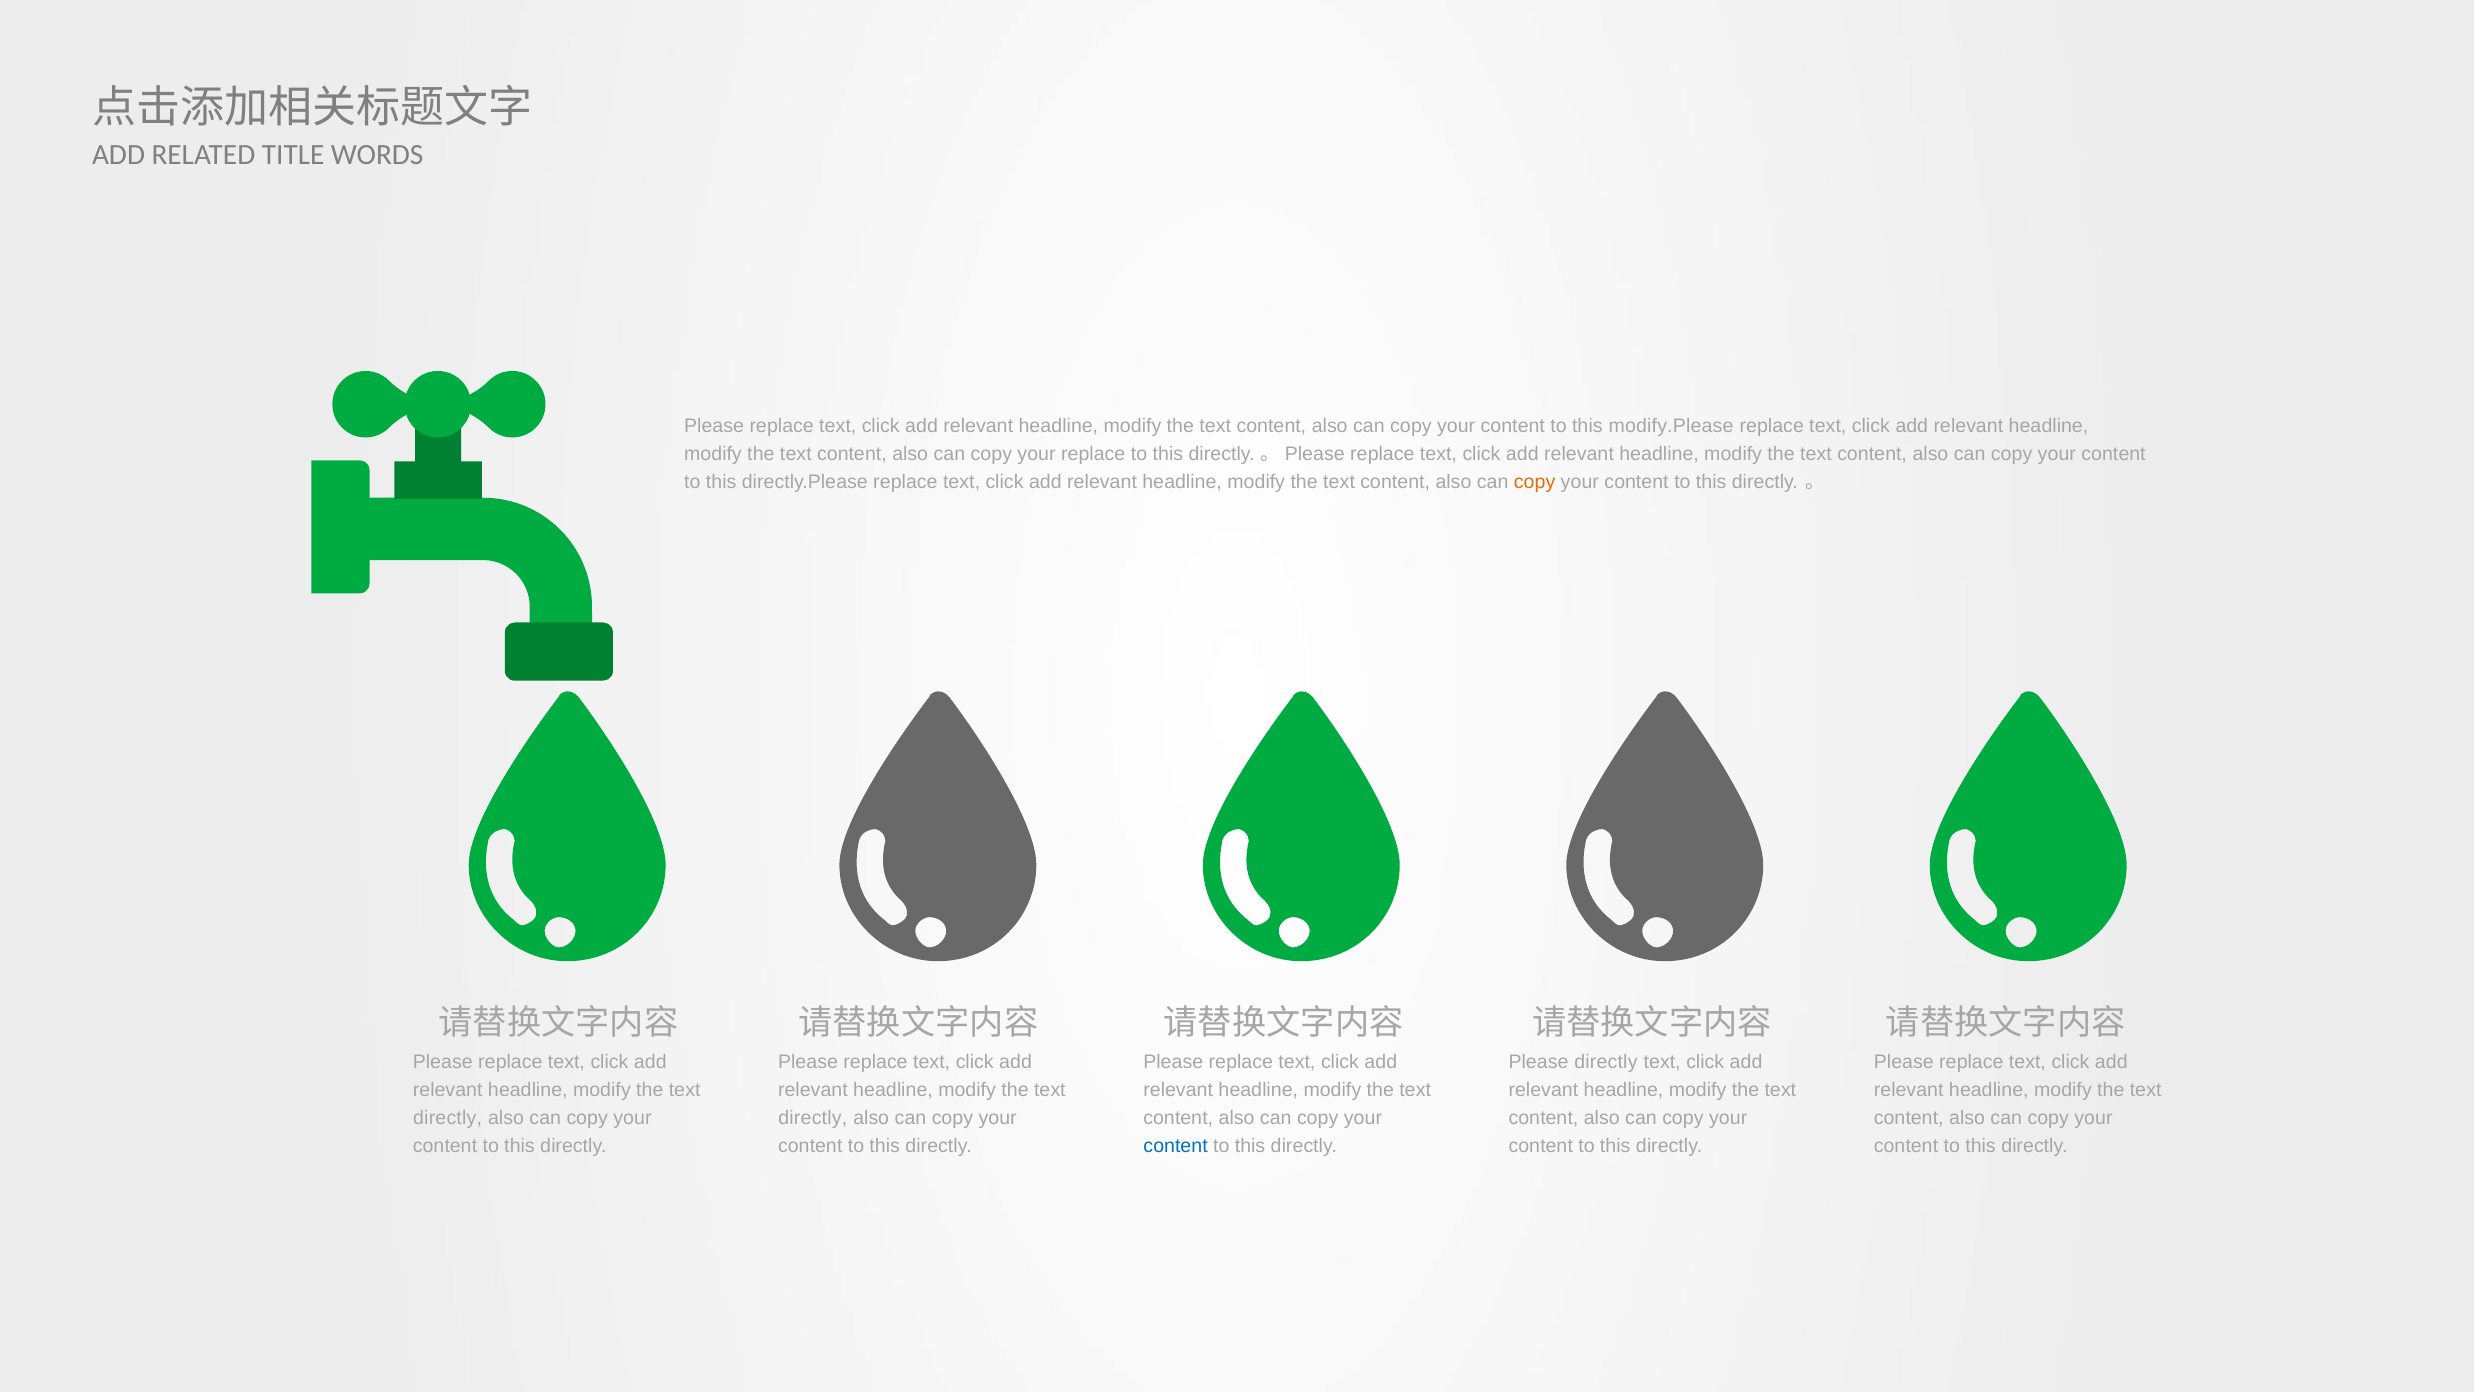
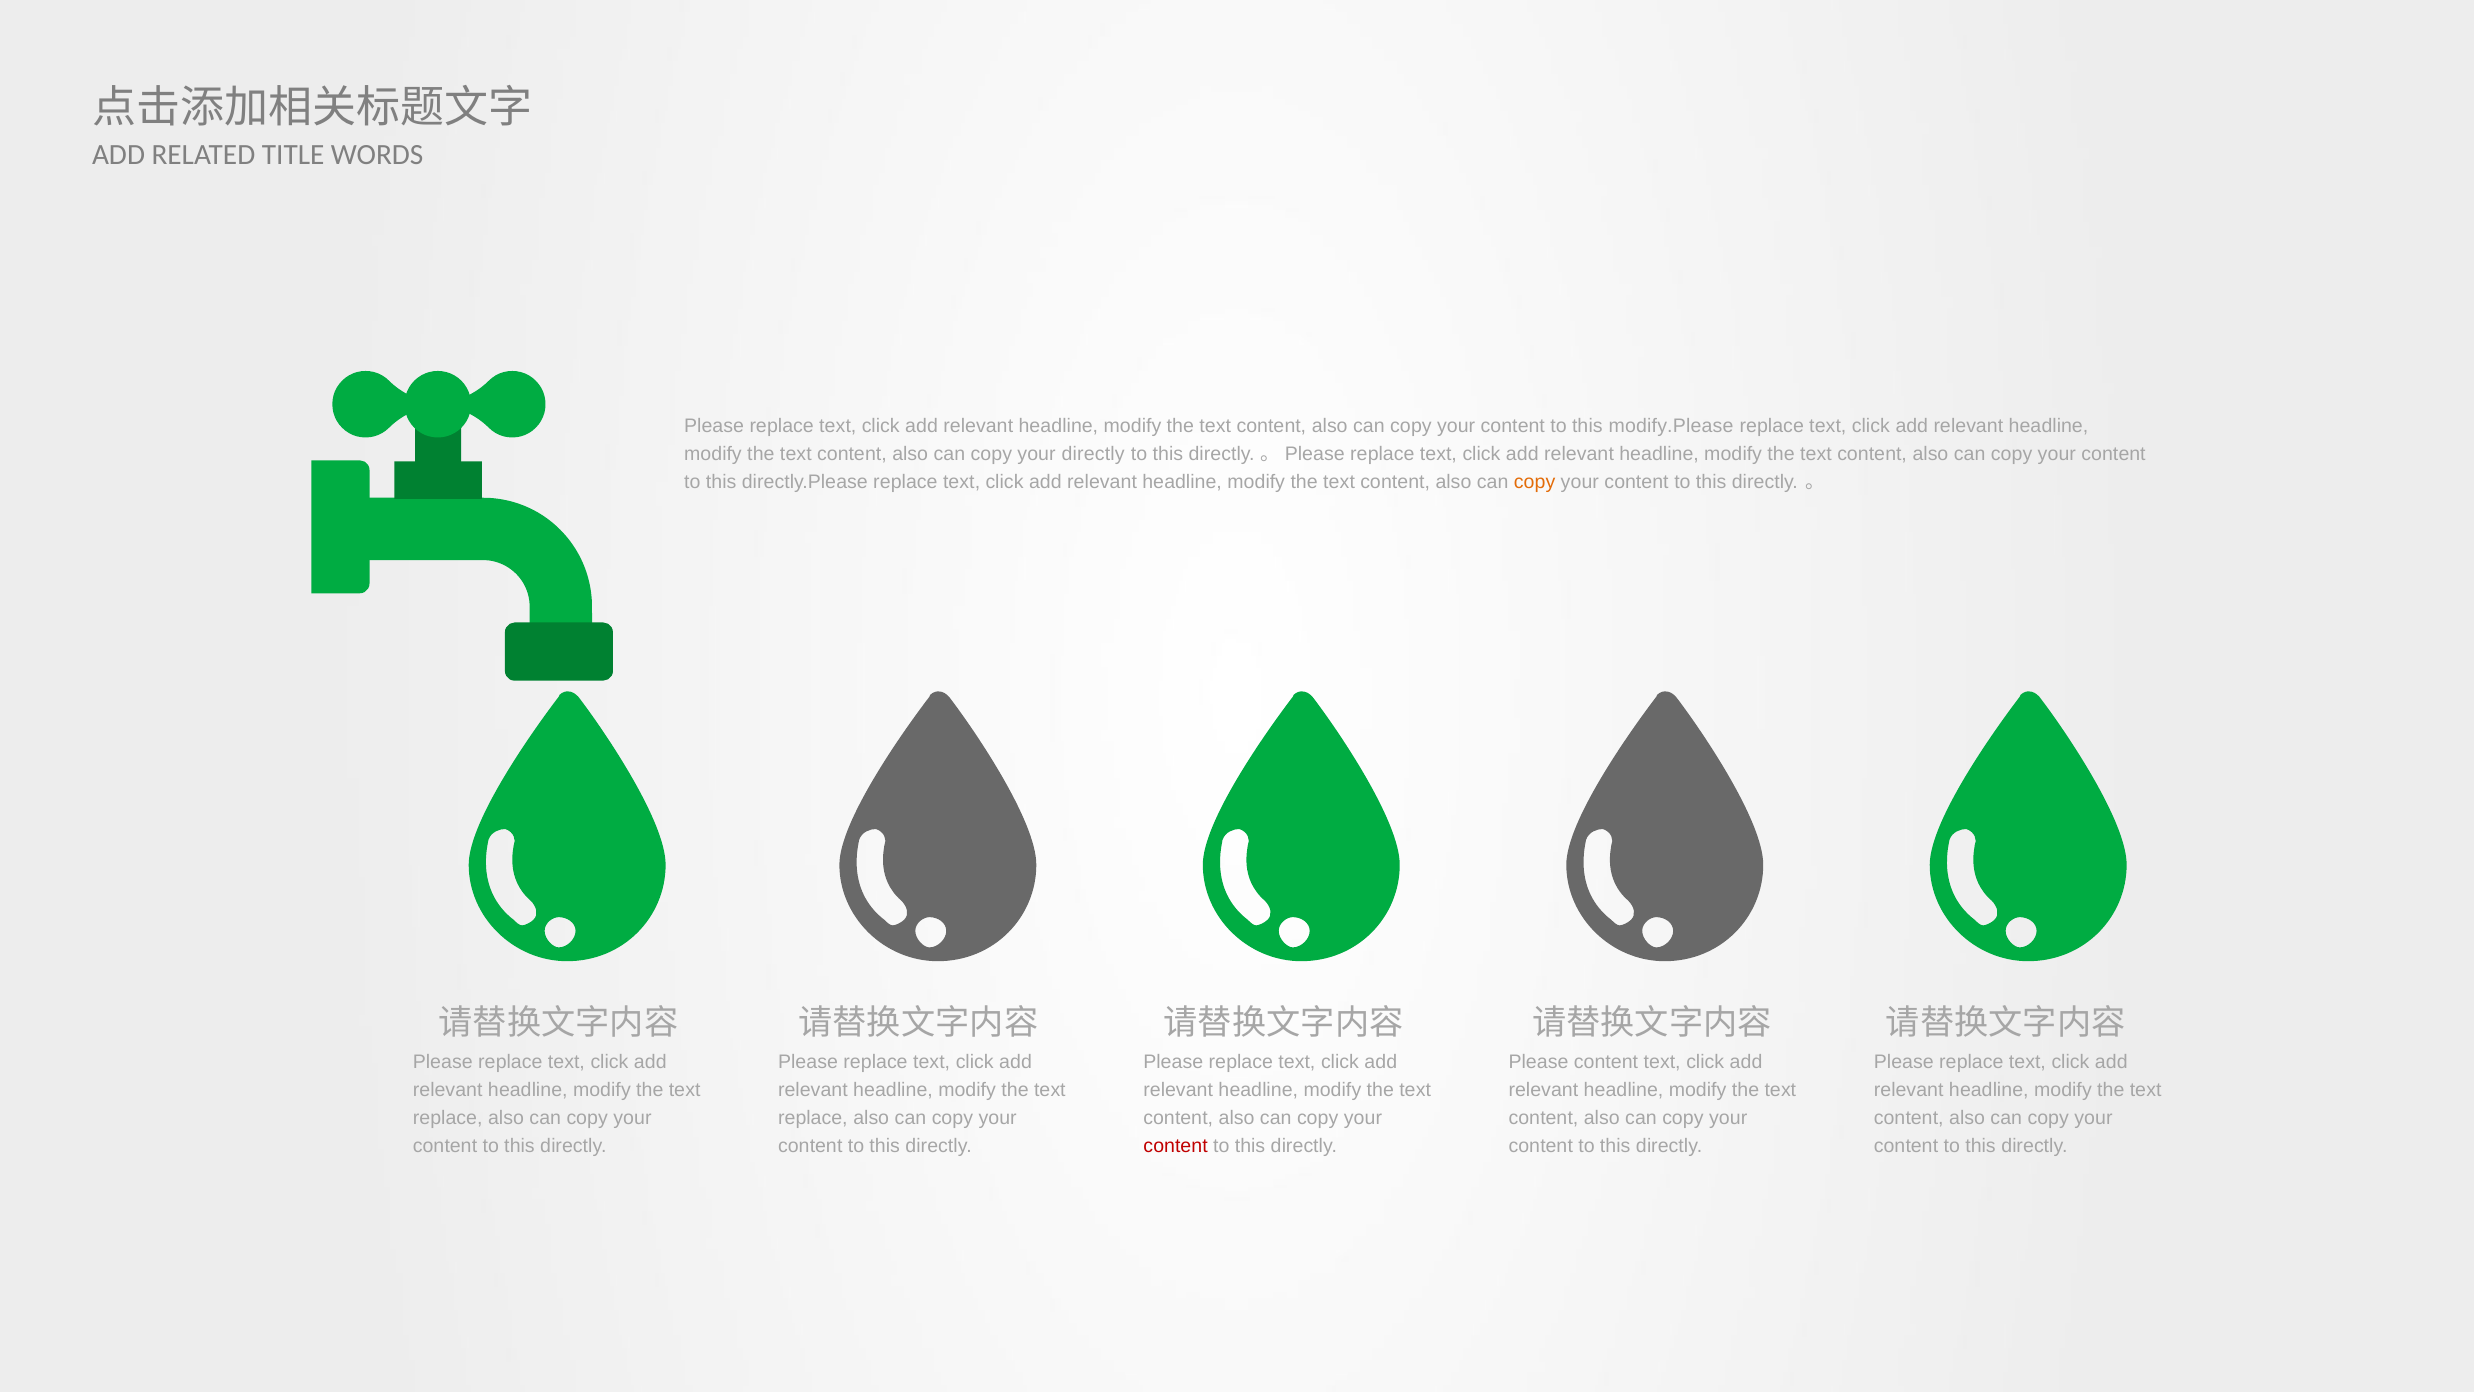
your replace: replace -> directly
Please directly: directly -> content
directly at (448, 1118): directly -> replace
directly at (813, 1118): directly -> replace
content at (1176, 1146) colour: blue -> red
